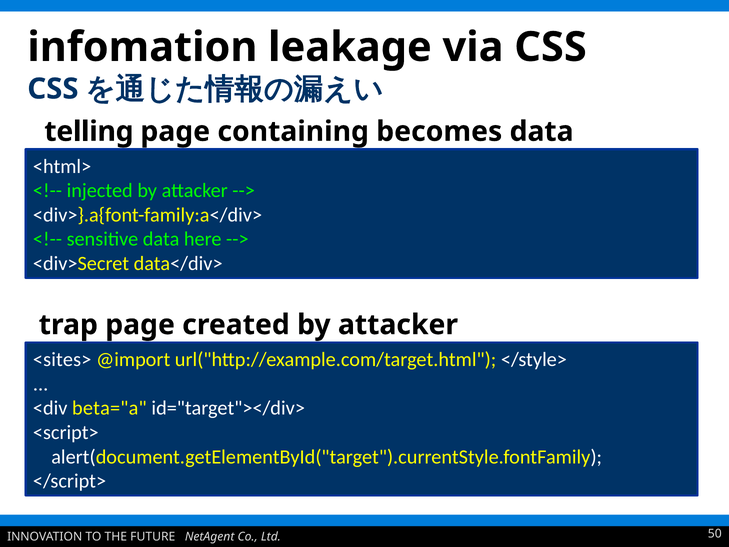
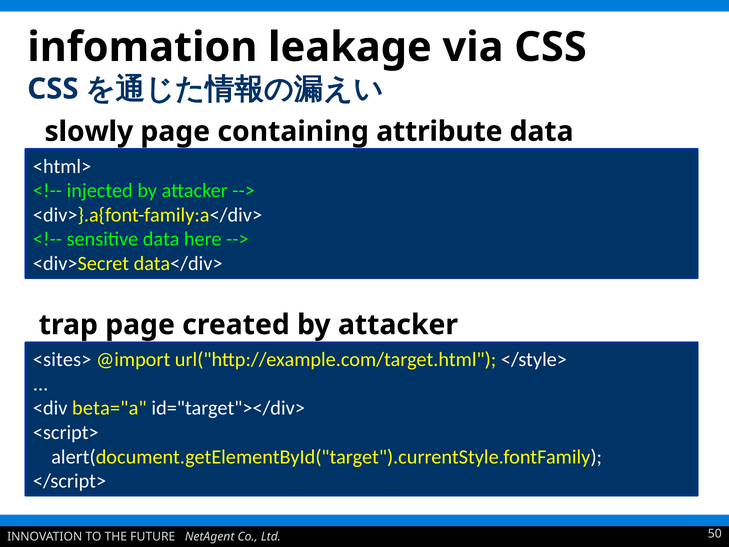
telling: telling -> slowly
becomes: becomes -> attribute
